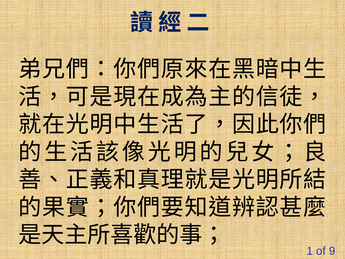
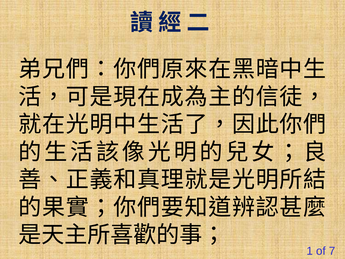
9: 9 -> 7
